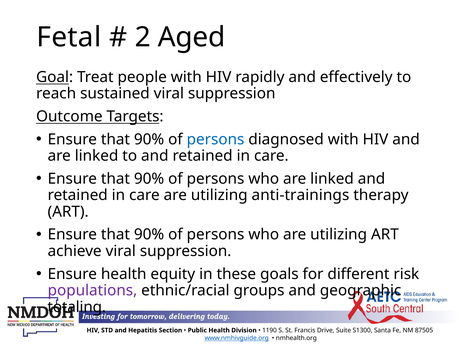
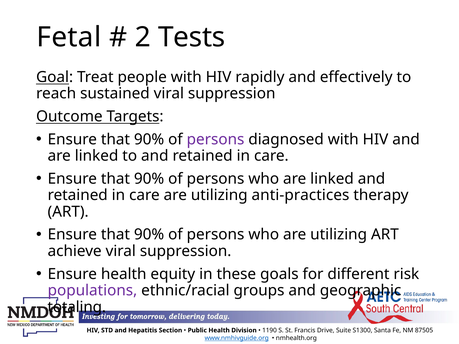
Aged: Aged -> Tests
persons at (216, 139) colour: blue -> purple
anti-trainings: anti-trainings -> anti-practices
